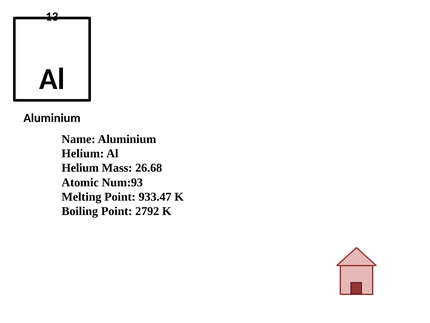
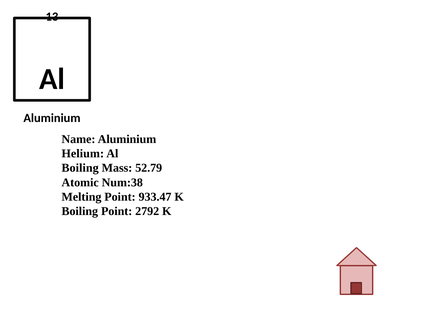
Helium at (80, 168): Helium -> Boiling
26.68: 26.68 -> 52.79
Num:93: Num:93 -> Num:38
